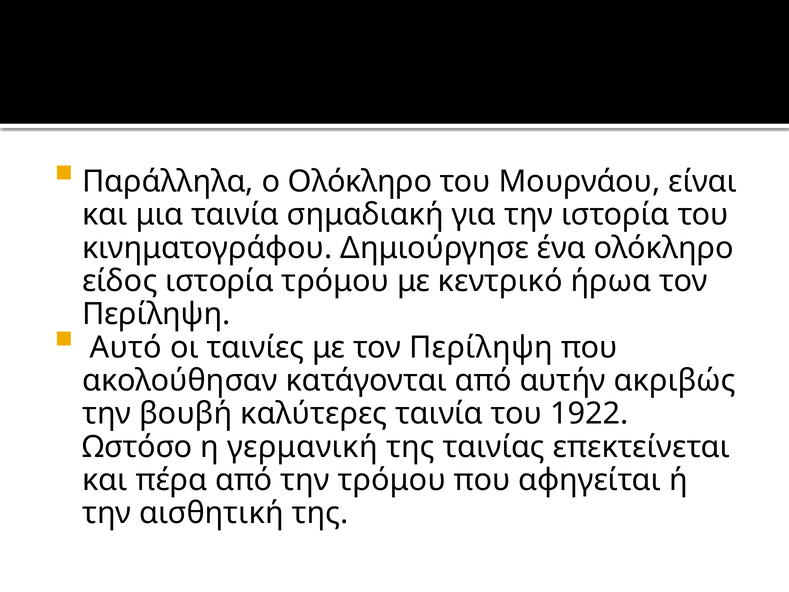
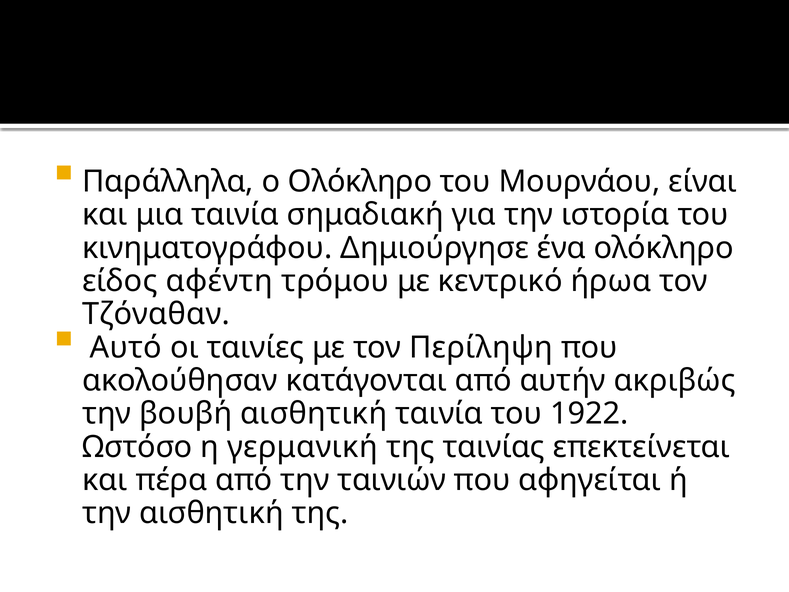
είδος ιστορία: ιστορία -> αφέντη
Περίληψη at (156, 314): Περίληψη -> Τζόναθαν
βουβή καλύτερες: καλύτερες -> αισθητική
την τρόμου: τρόμου -> ταινιών
